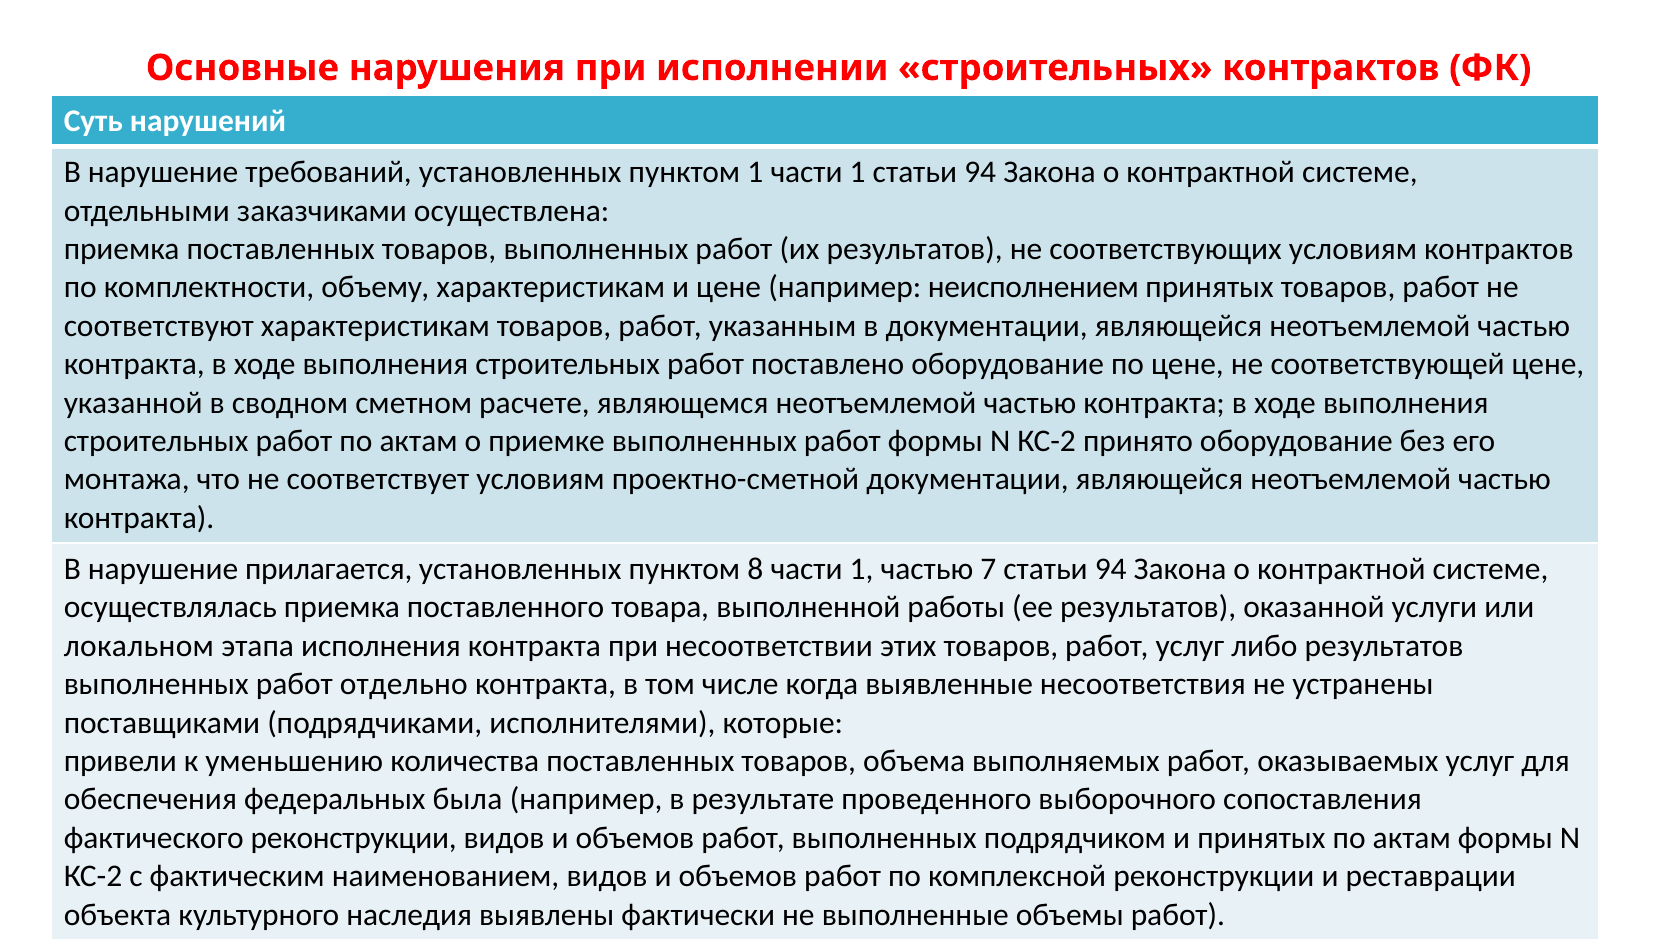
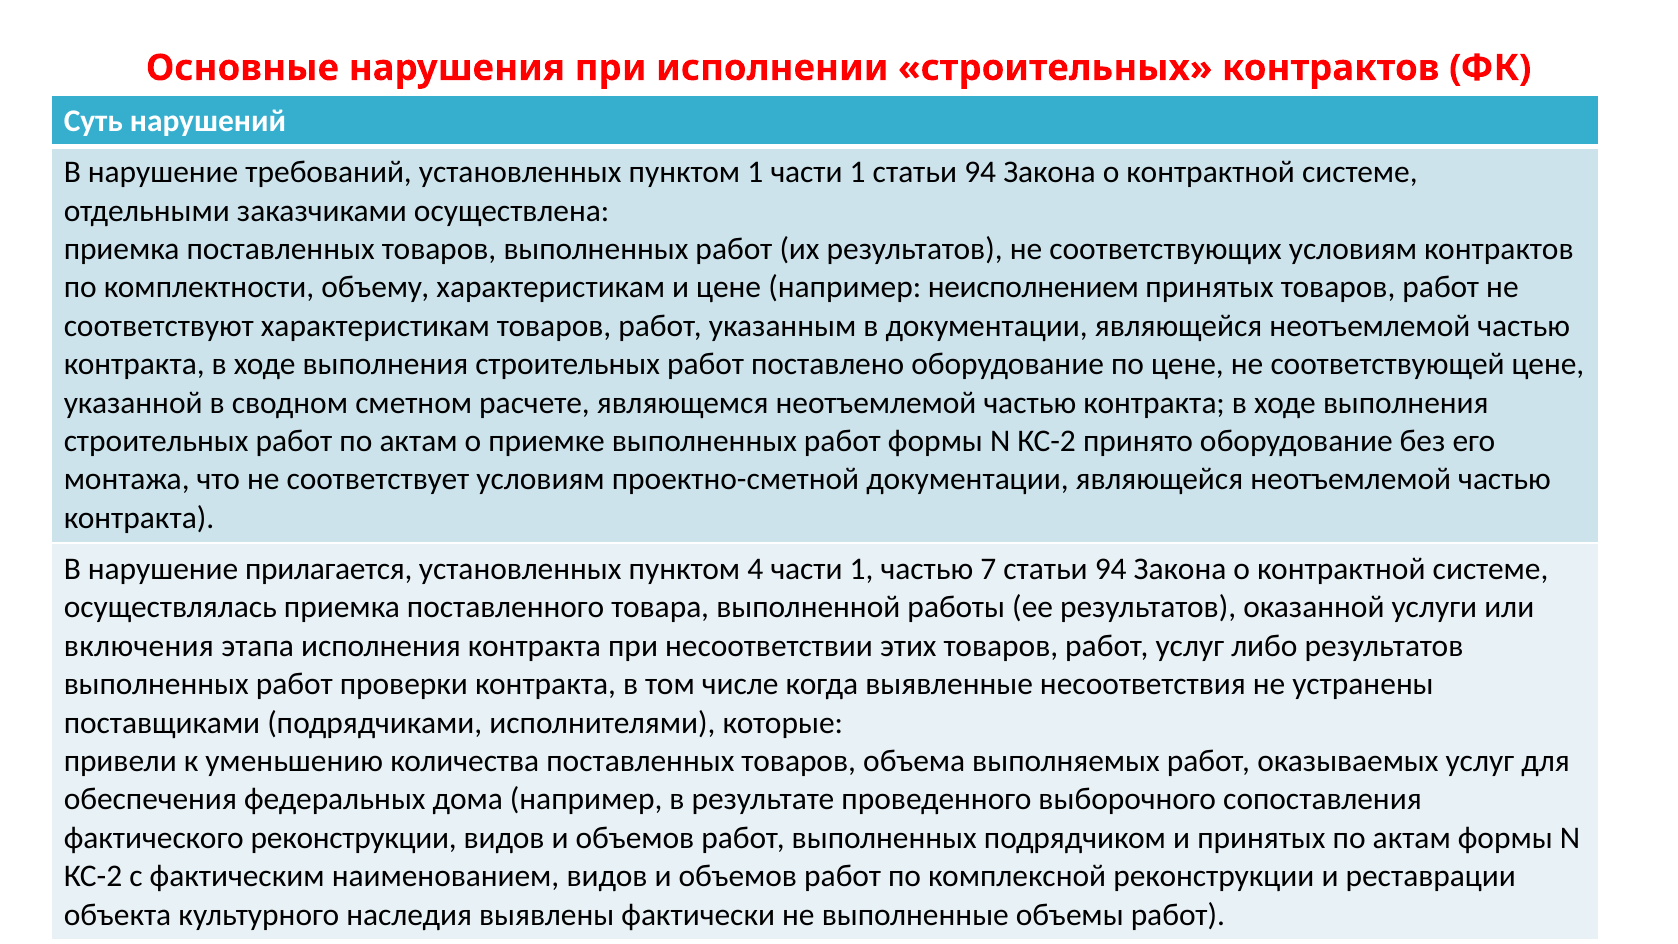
8: 8 -> 4
локальном: локальном -> включения
отдельно: отдельно -> проверки
была: была -> дома
